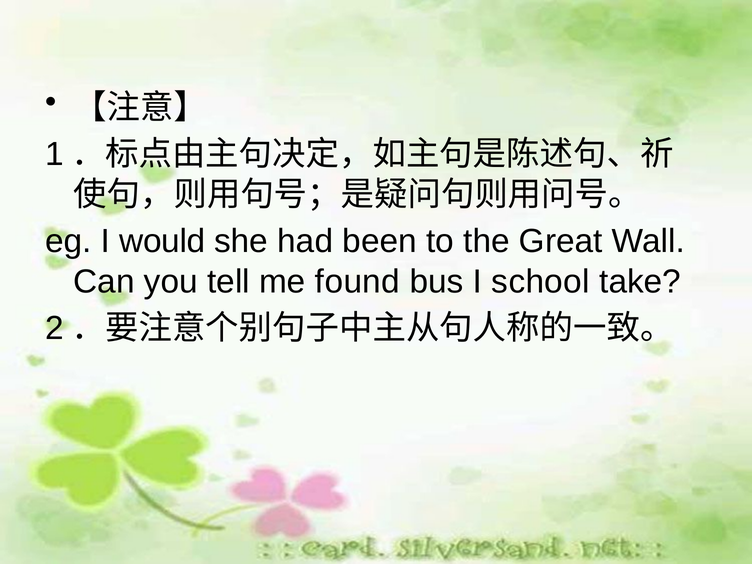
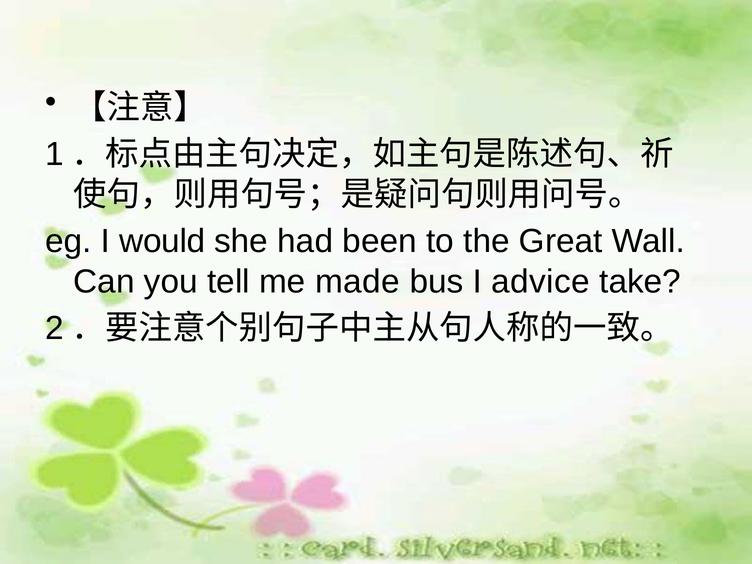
found: found -> made
school: school -> advice
